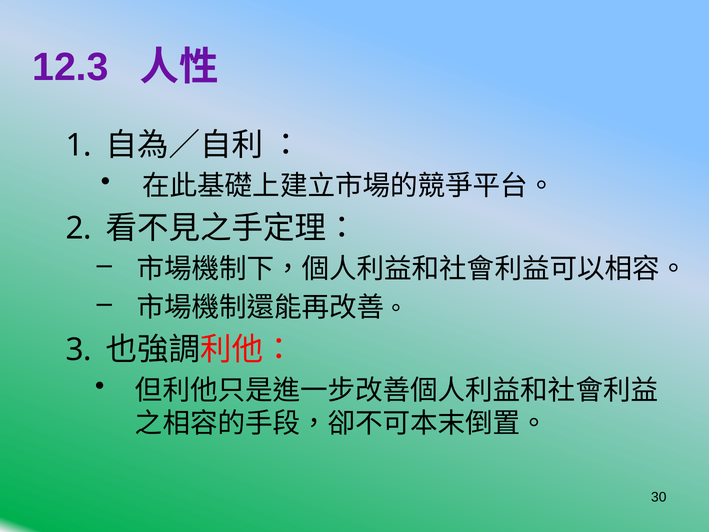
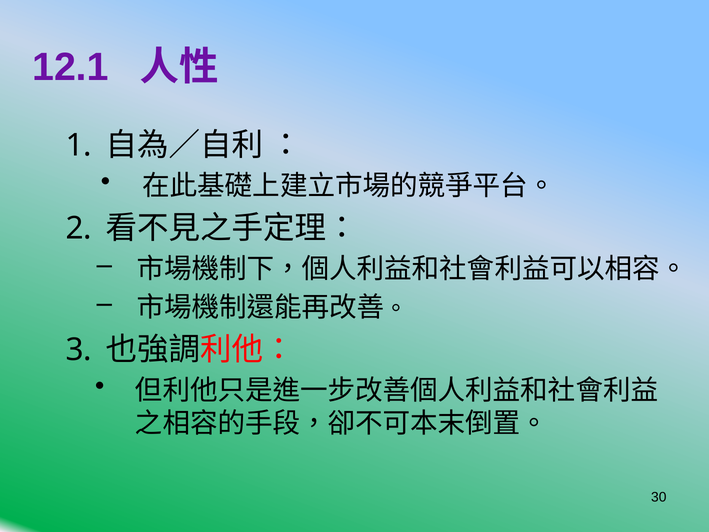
12.3: 12.3 -> 12.1
